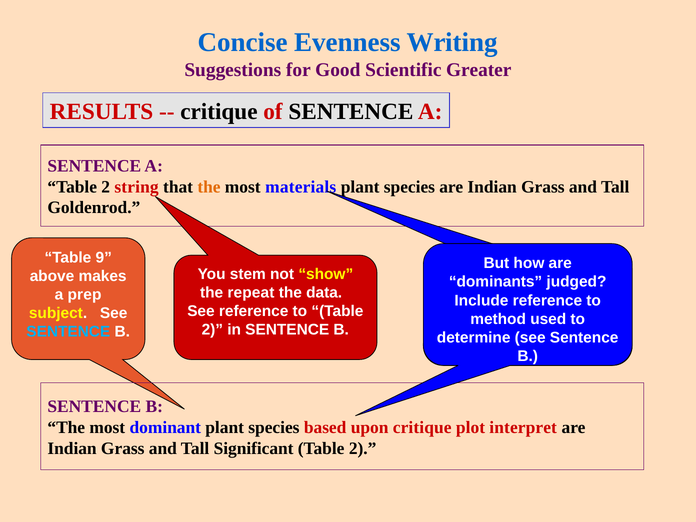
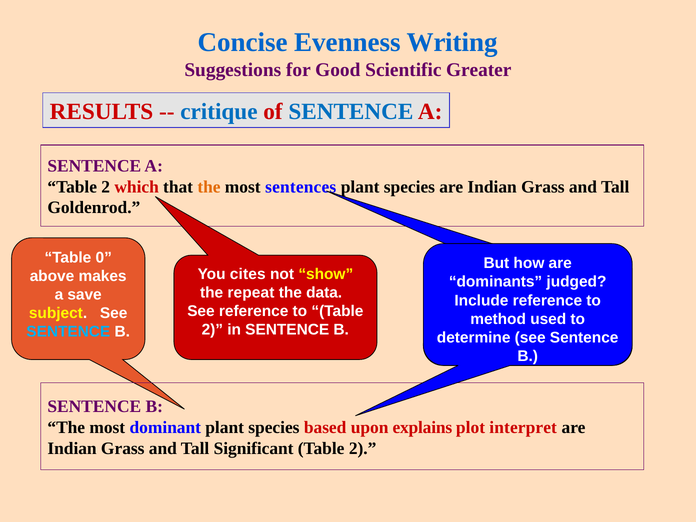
critique at (219, 112) colour: black -> blue
SENTENCE at (351, 112) colour: black -> blue
string: string -> which
materials: materials -> sentences
9: 9 -> 0
stem: stem -> cites
prep: prep -> save
upon critique: critique -> explains
